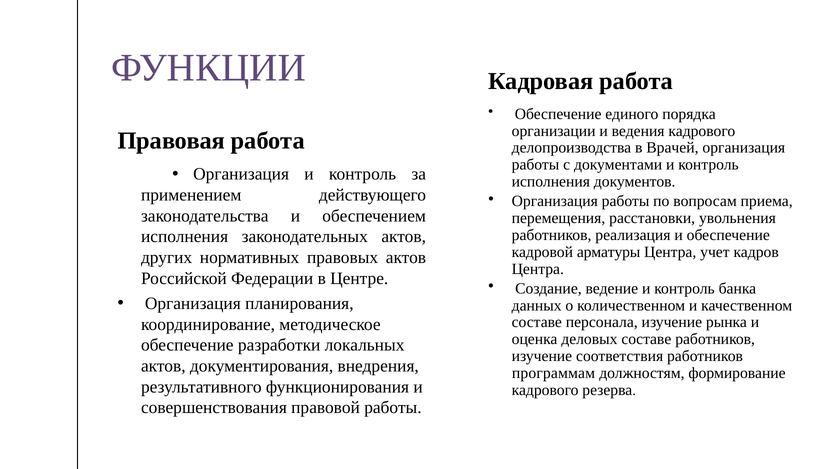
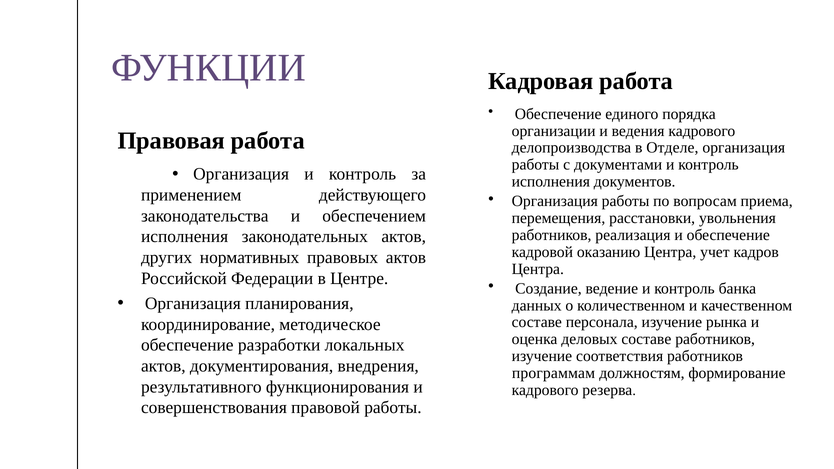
Врачей: Врачей -> Отделе
арматуры: арматуры -> оказанию
